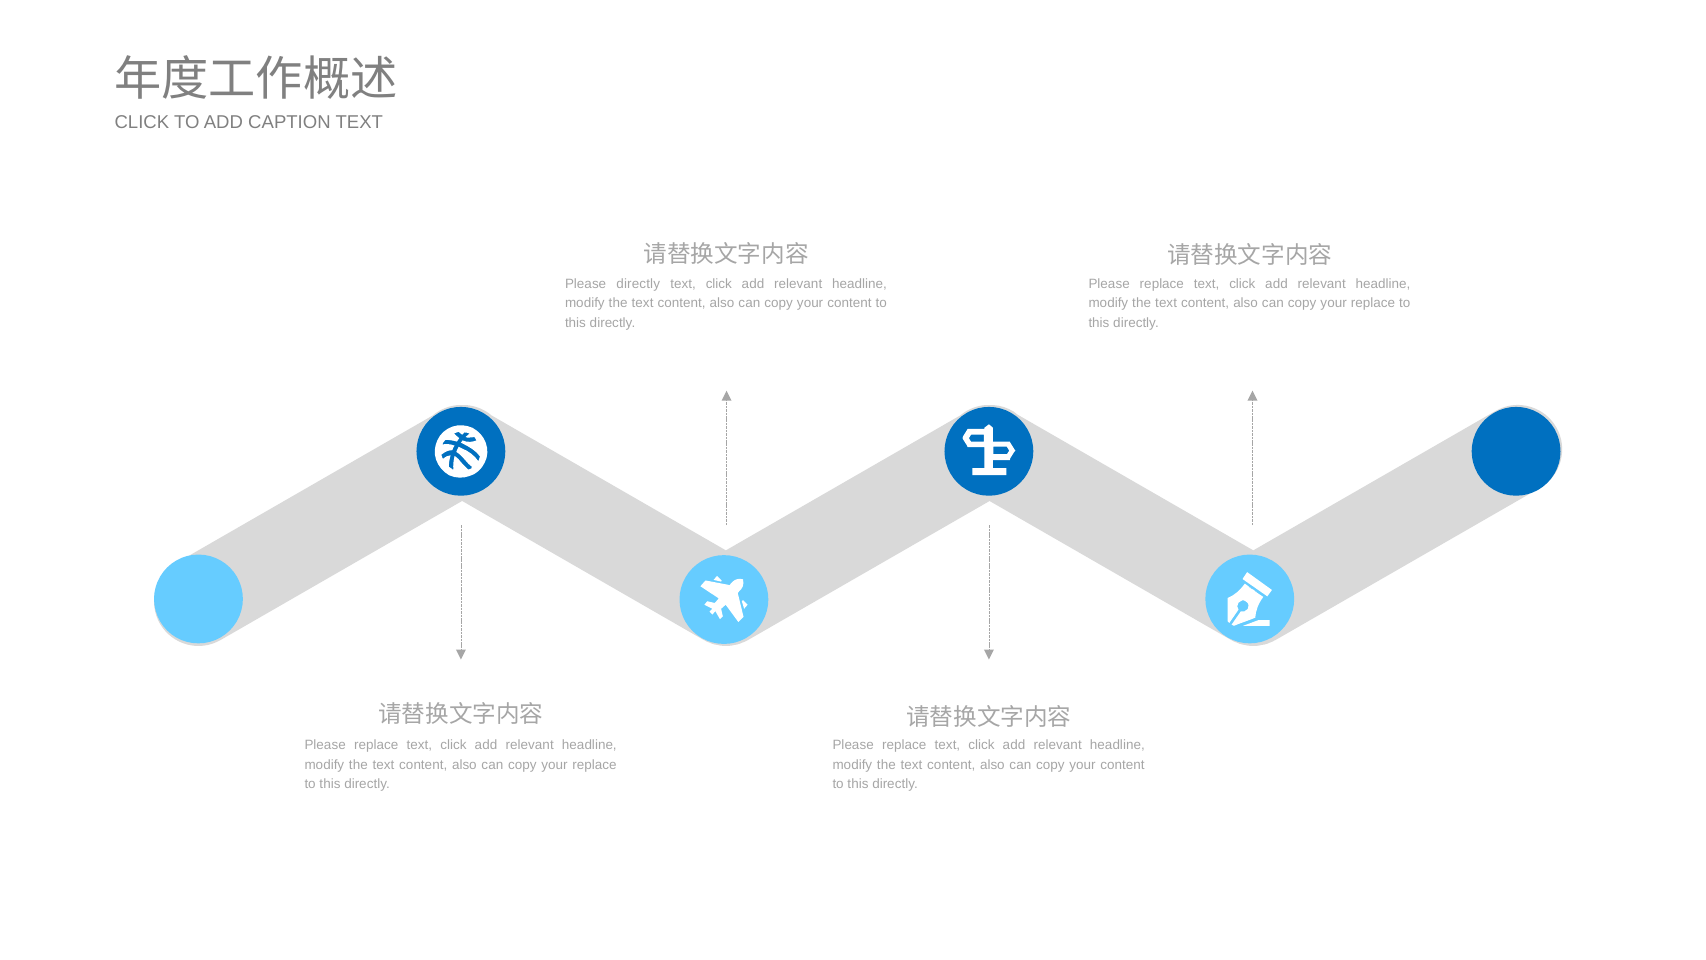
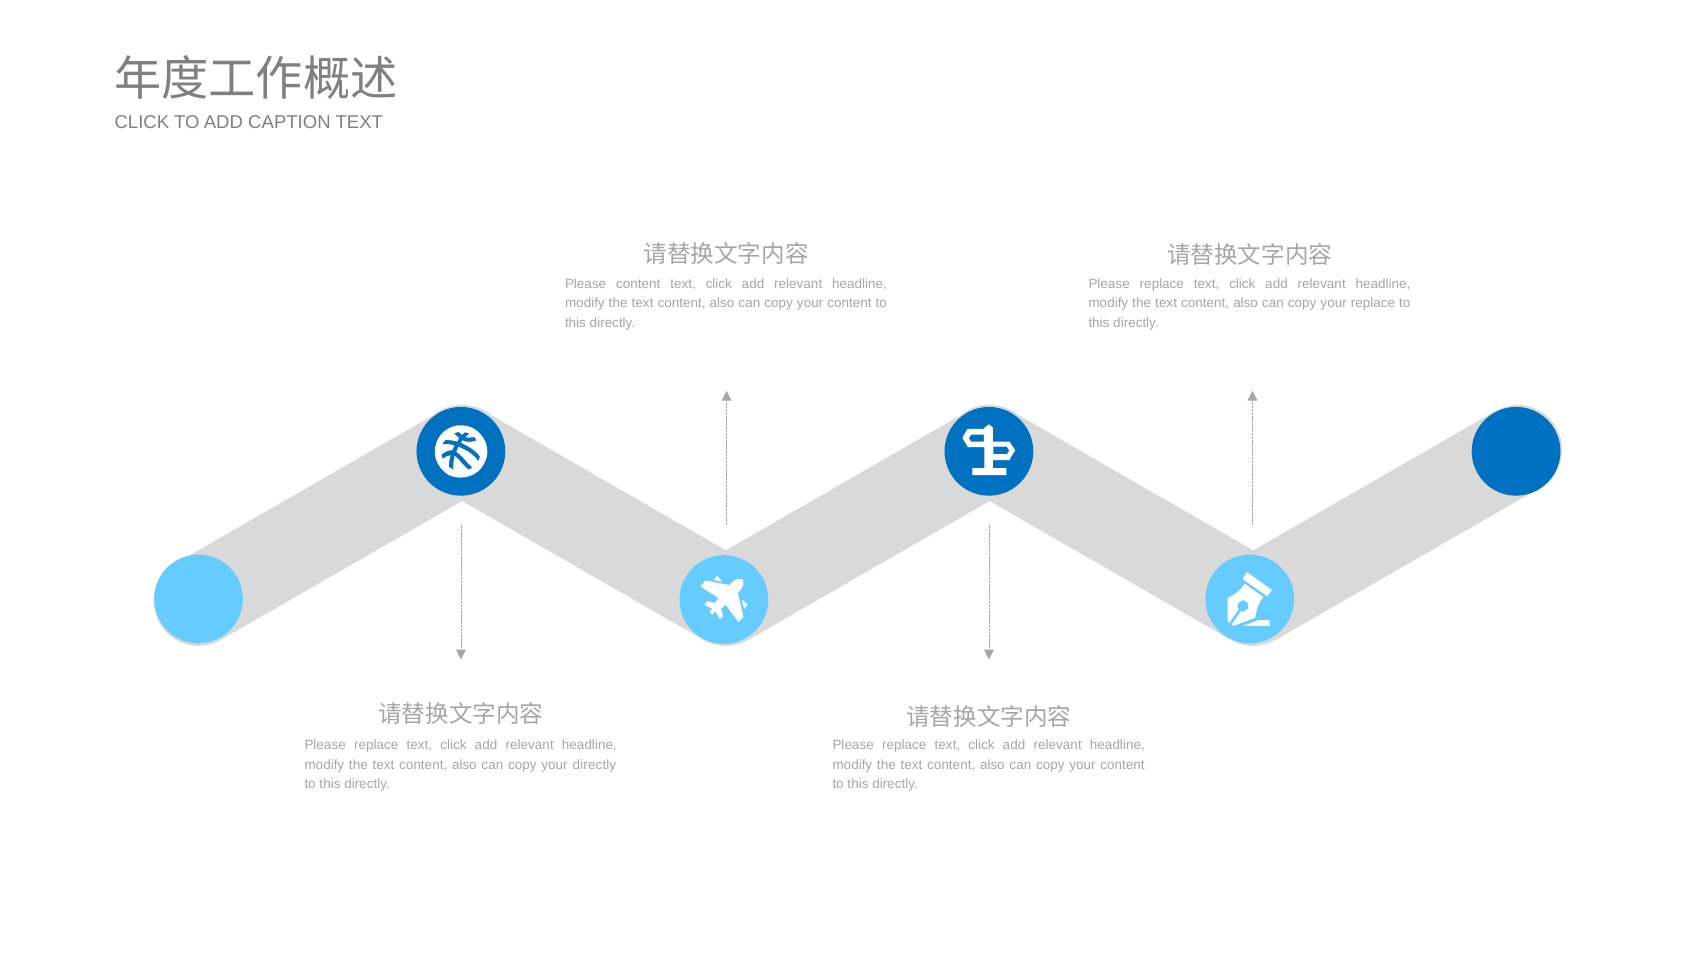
Please directly: directly -> content
replace at (594, 764): replace -> directly
